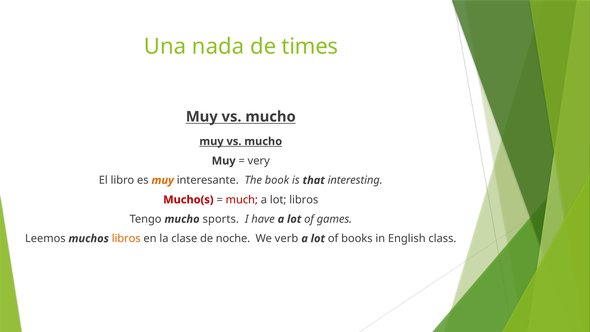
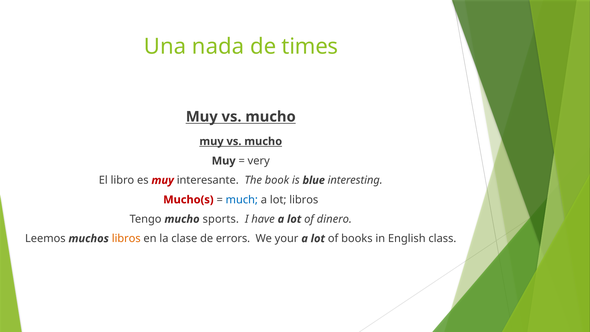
muy at (163, 180) colour: orange -> red
that: that -> blue
much colour: red -> blue
games: games -> dinero
noche: noche -> errors
verb: verb -> your
